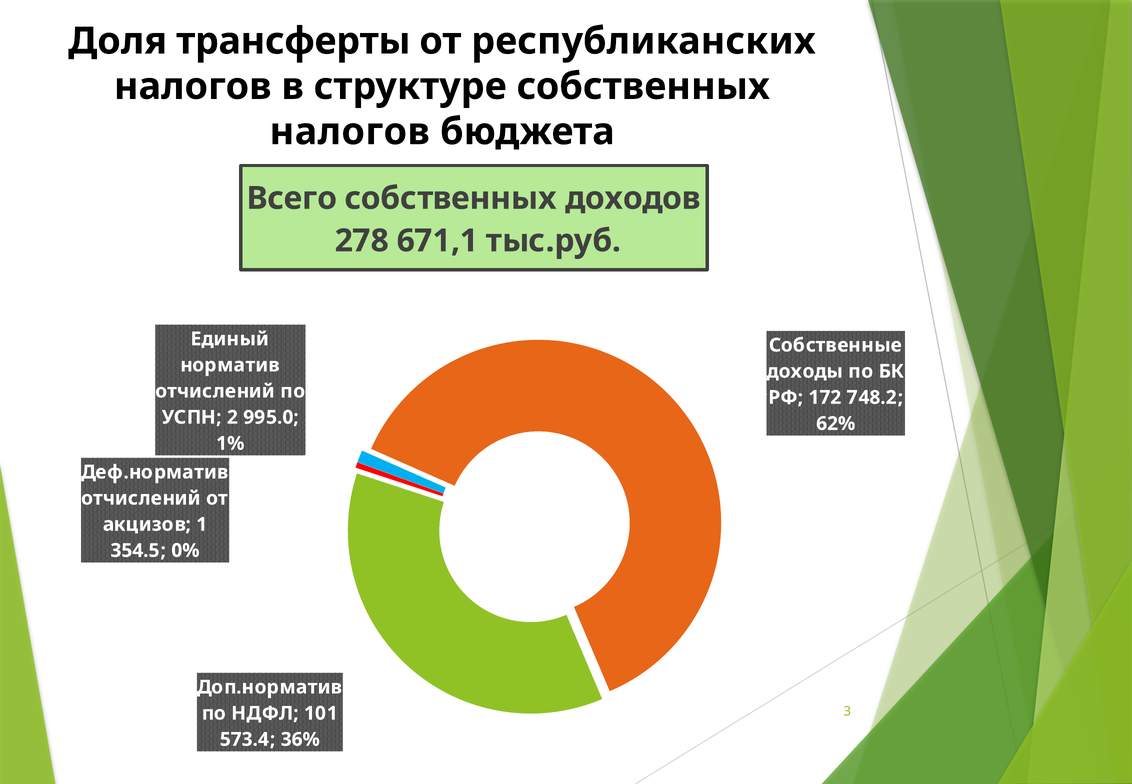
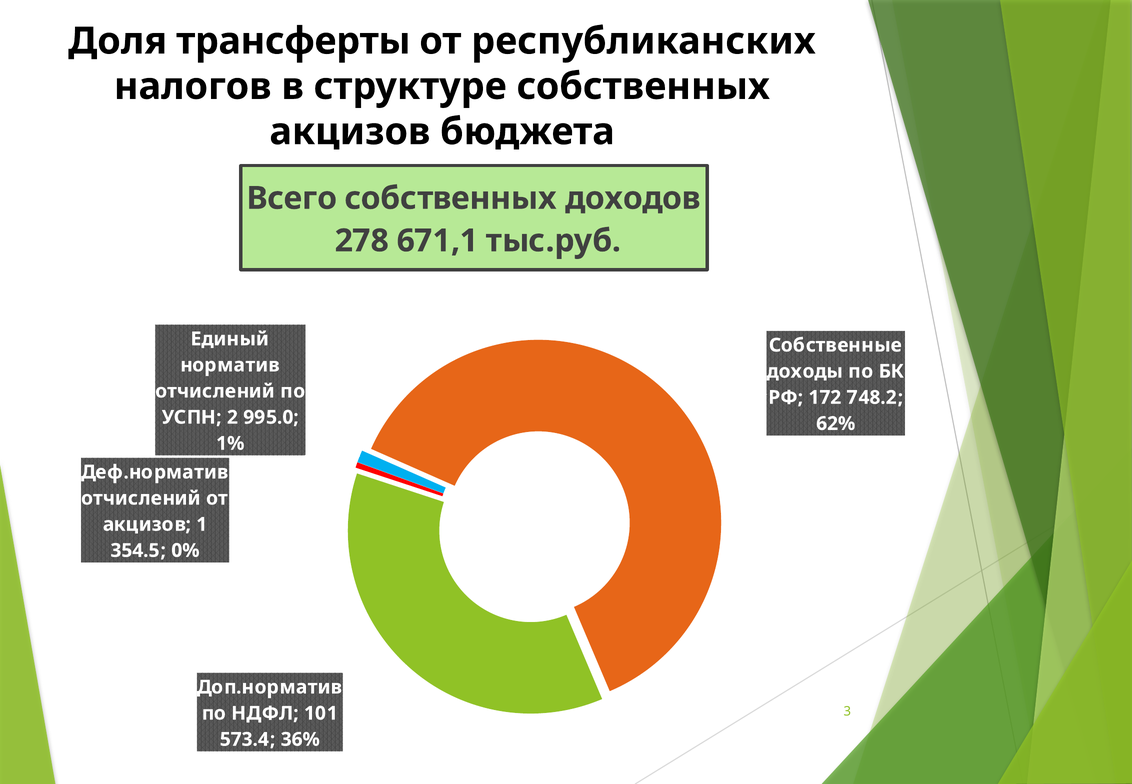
налогов at (350, 132): налогов -> акцизов
